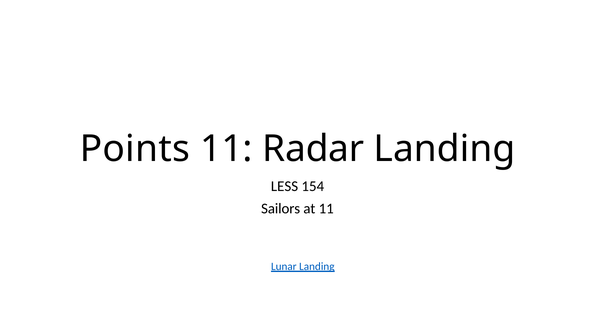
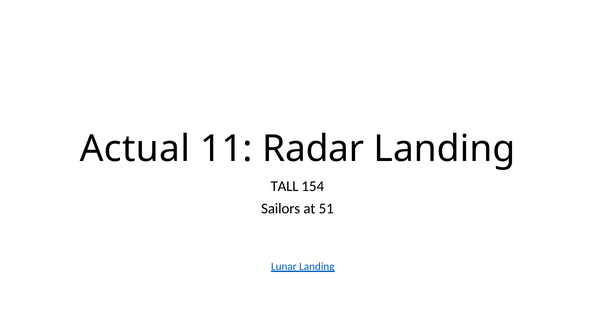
Points: Points -> Actual
LESS: LESS -> TALL
at 11: 11 -> 51
